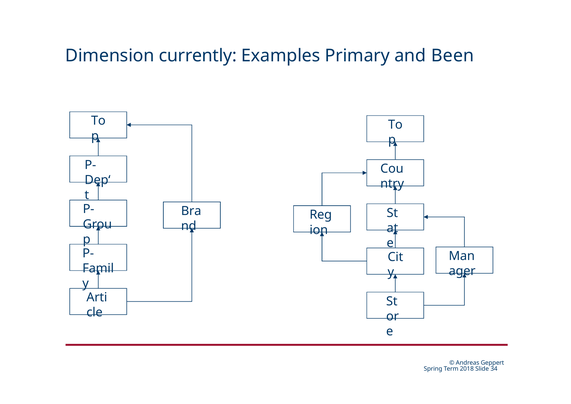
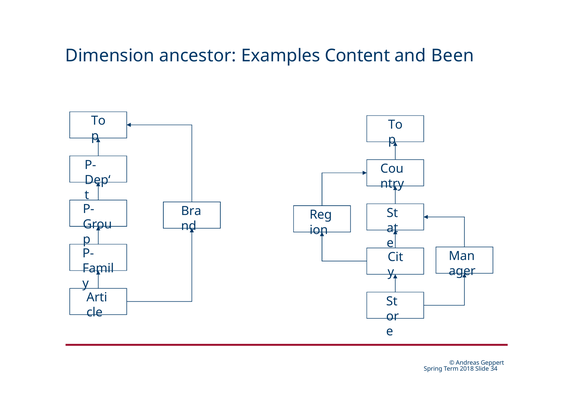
currently: currently -> ancestor
Primary: Primary -> Content
